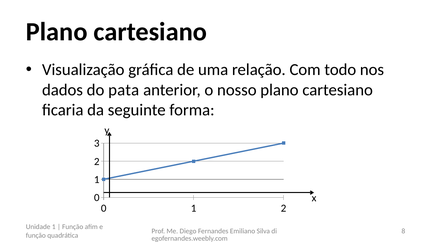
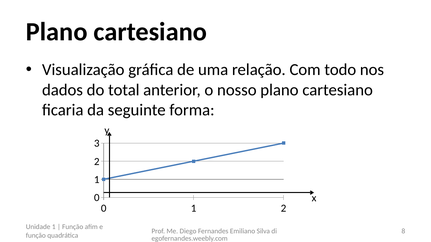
pata: pata -> total
